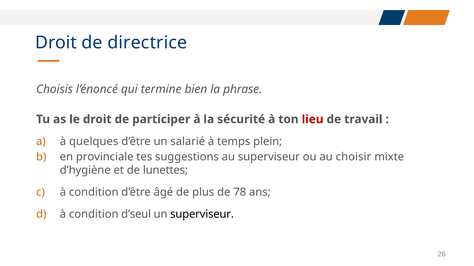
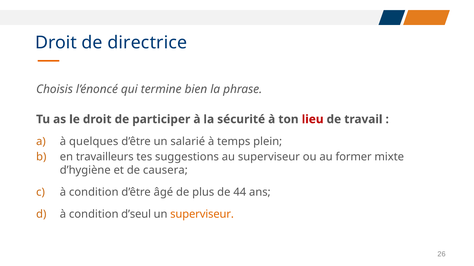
provinciale: provinciale -> travailleurs
choisir: choisir -> former
lunettes: lunettes -> causera
78: 78 -> 44
superviseur at (202, 215) colour: black -> orange
